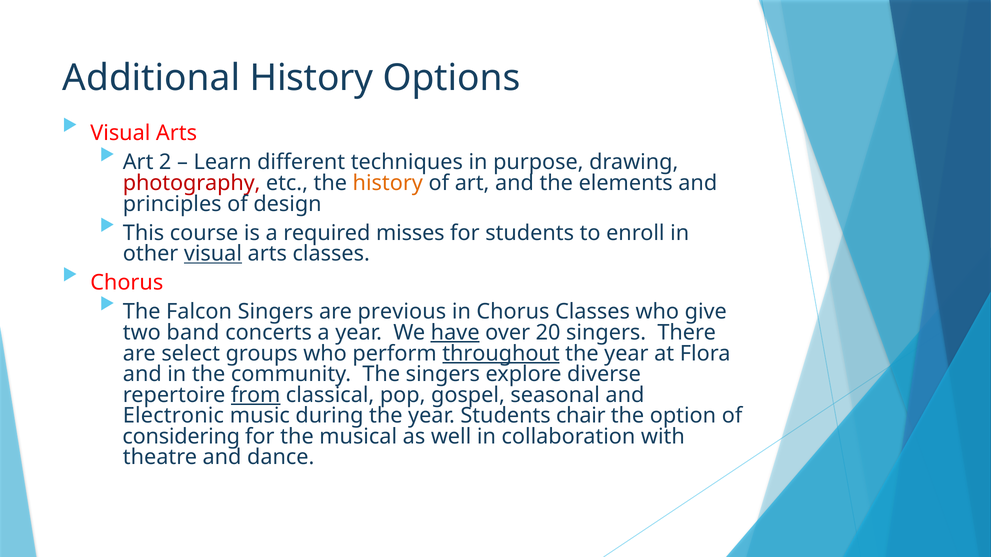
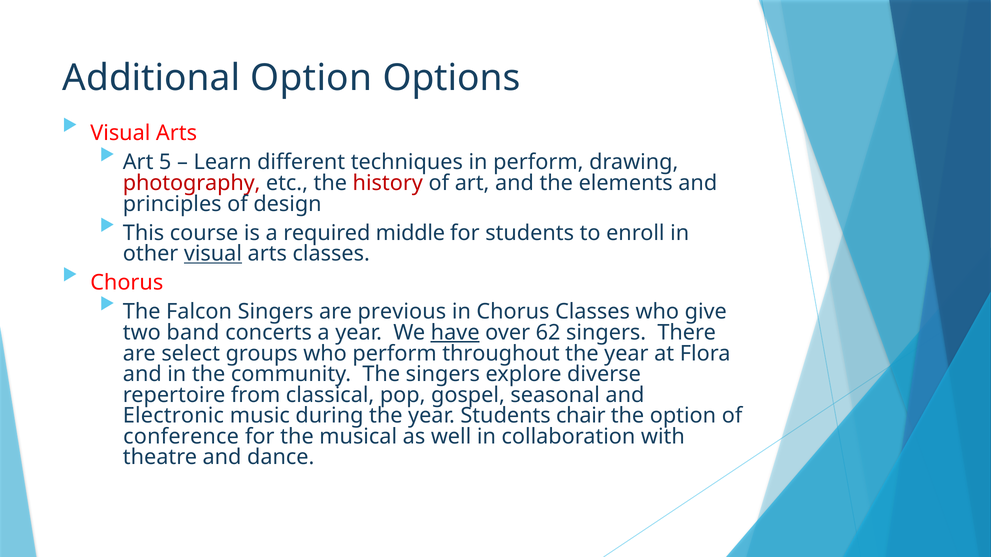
Additional History: History -> Option
2: 2 -> 5
in purpose: purpose -> perform
history at (388, 183) colour: orange -> red
misses: misses -> middle
20: 20 -> 62
throughout underline: present -> none
from underline: present -> none
considering: considering -> conference
